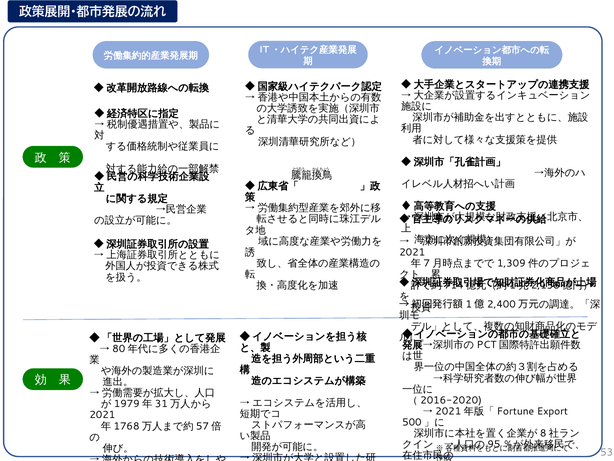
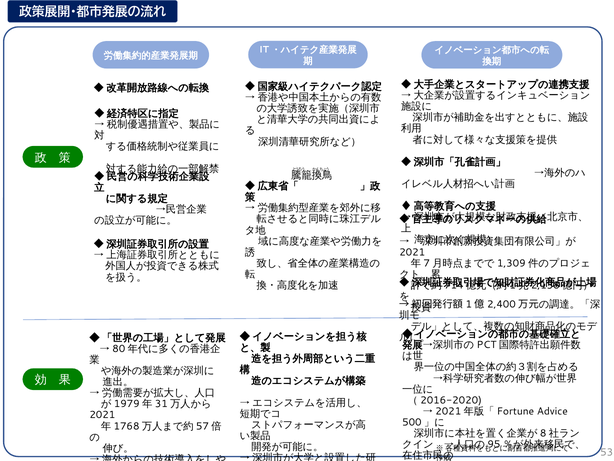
Export: Export -> Advice
